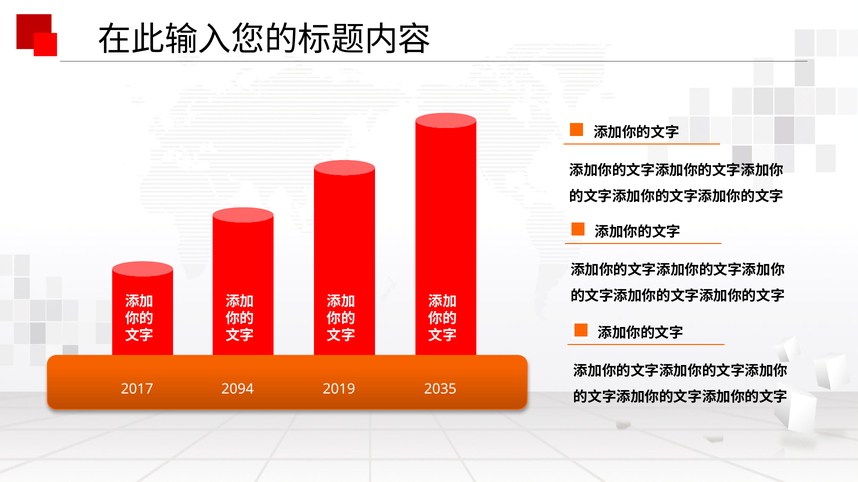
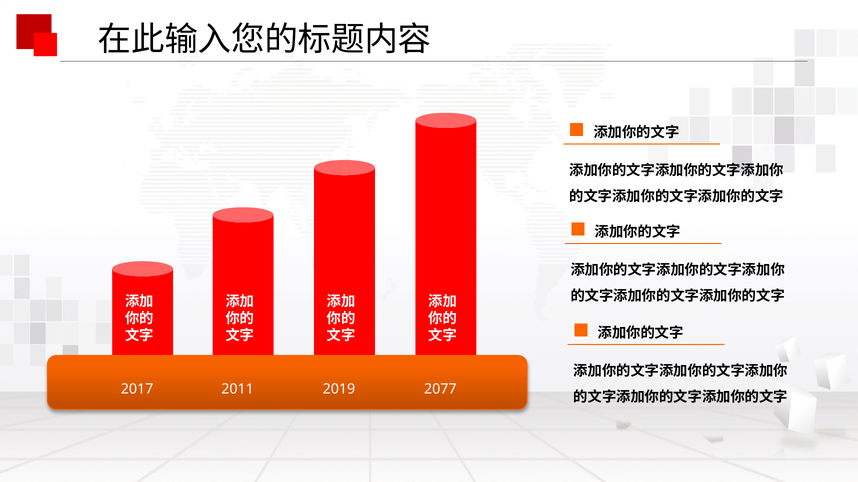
2094: 2094 -> 2011
2035: 2035 -> 2077
